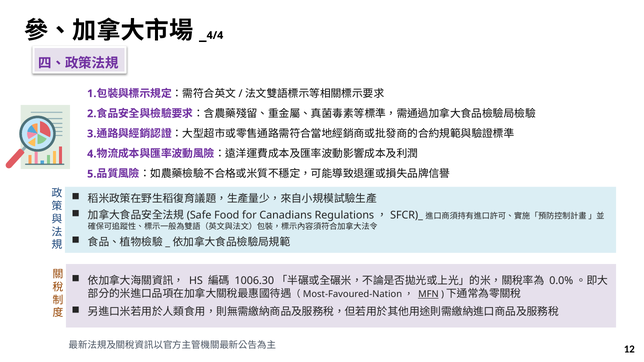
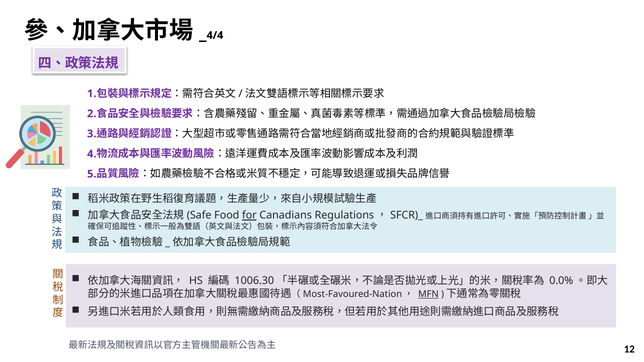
for underline: none -> present
